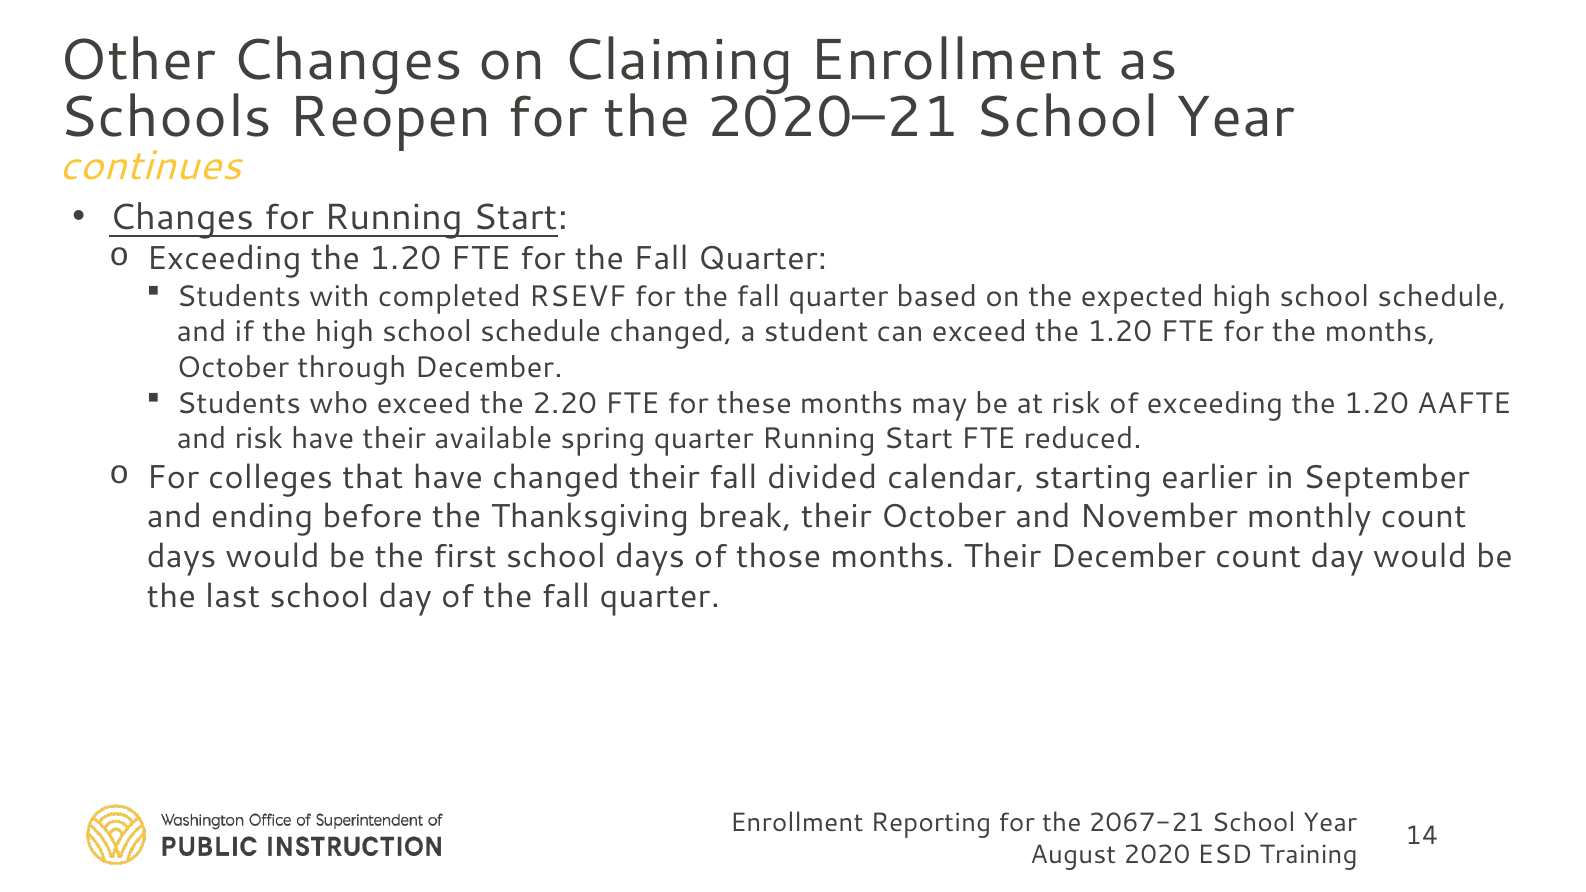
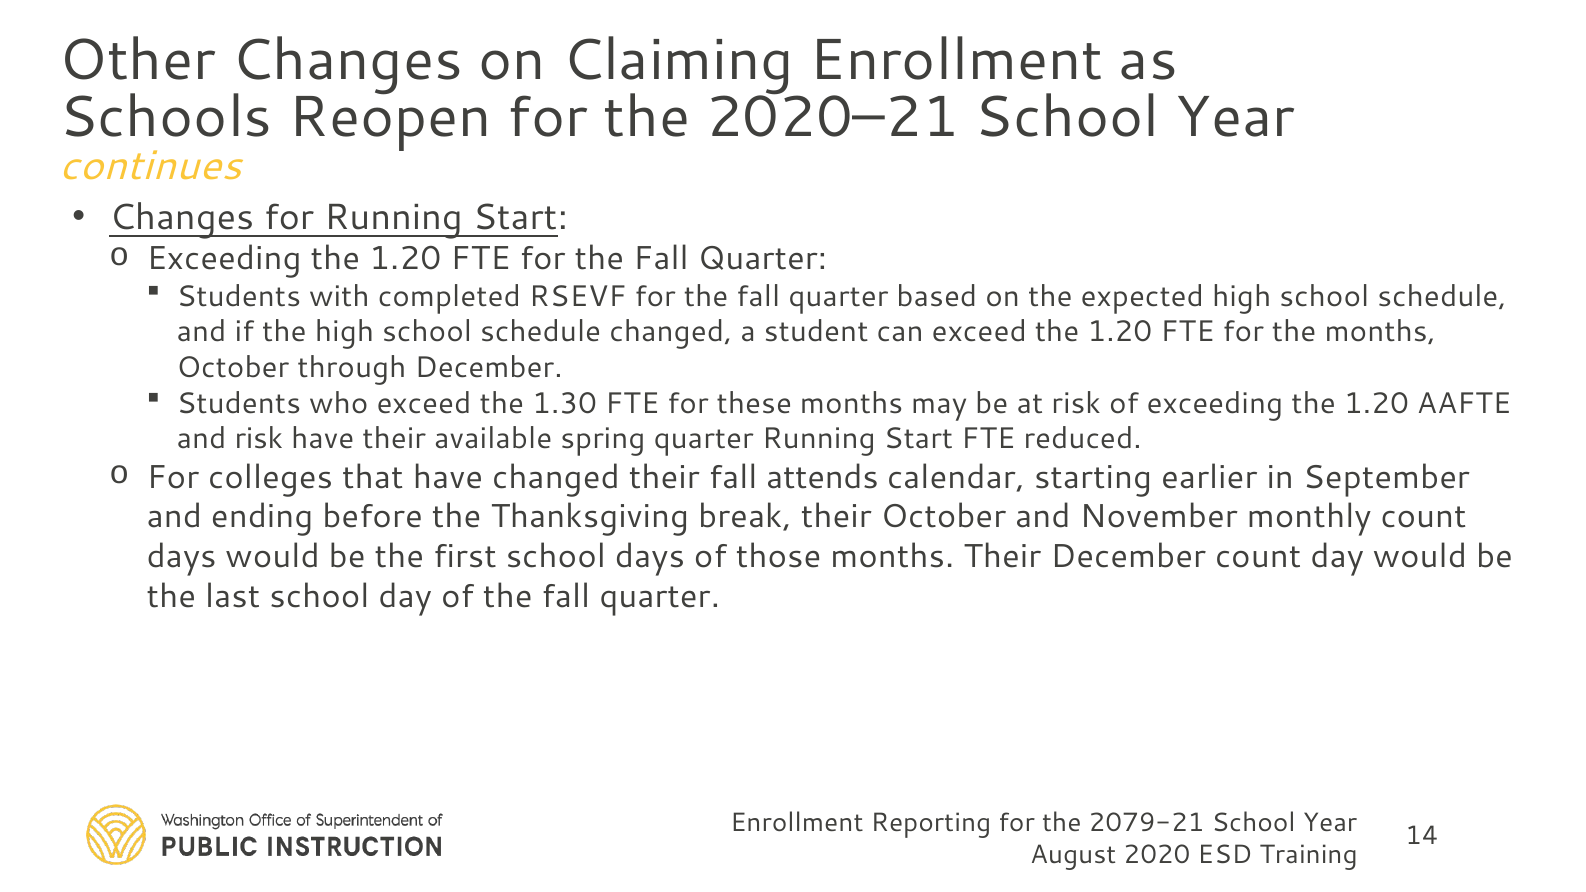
2.20: 2.20 -> 1.30
divided: divided -> attends
2067-21: 2067-21 -> 2079-21
